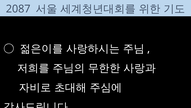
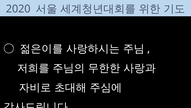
2087: 2087 -> 2020
